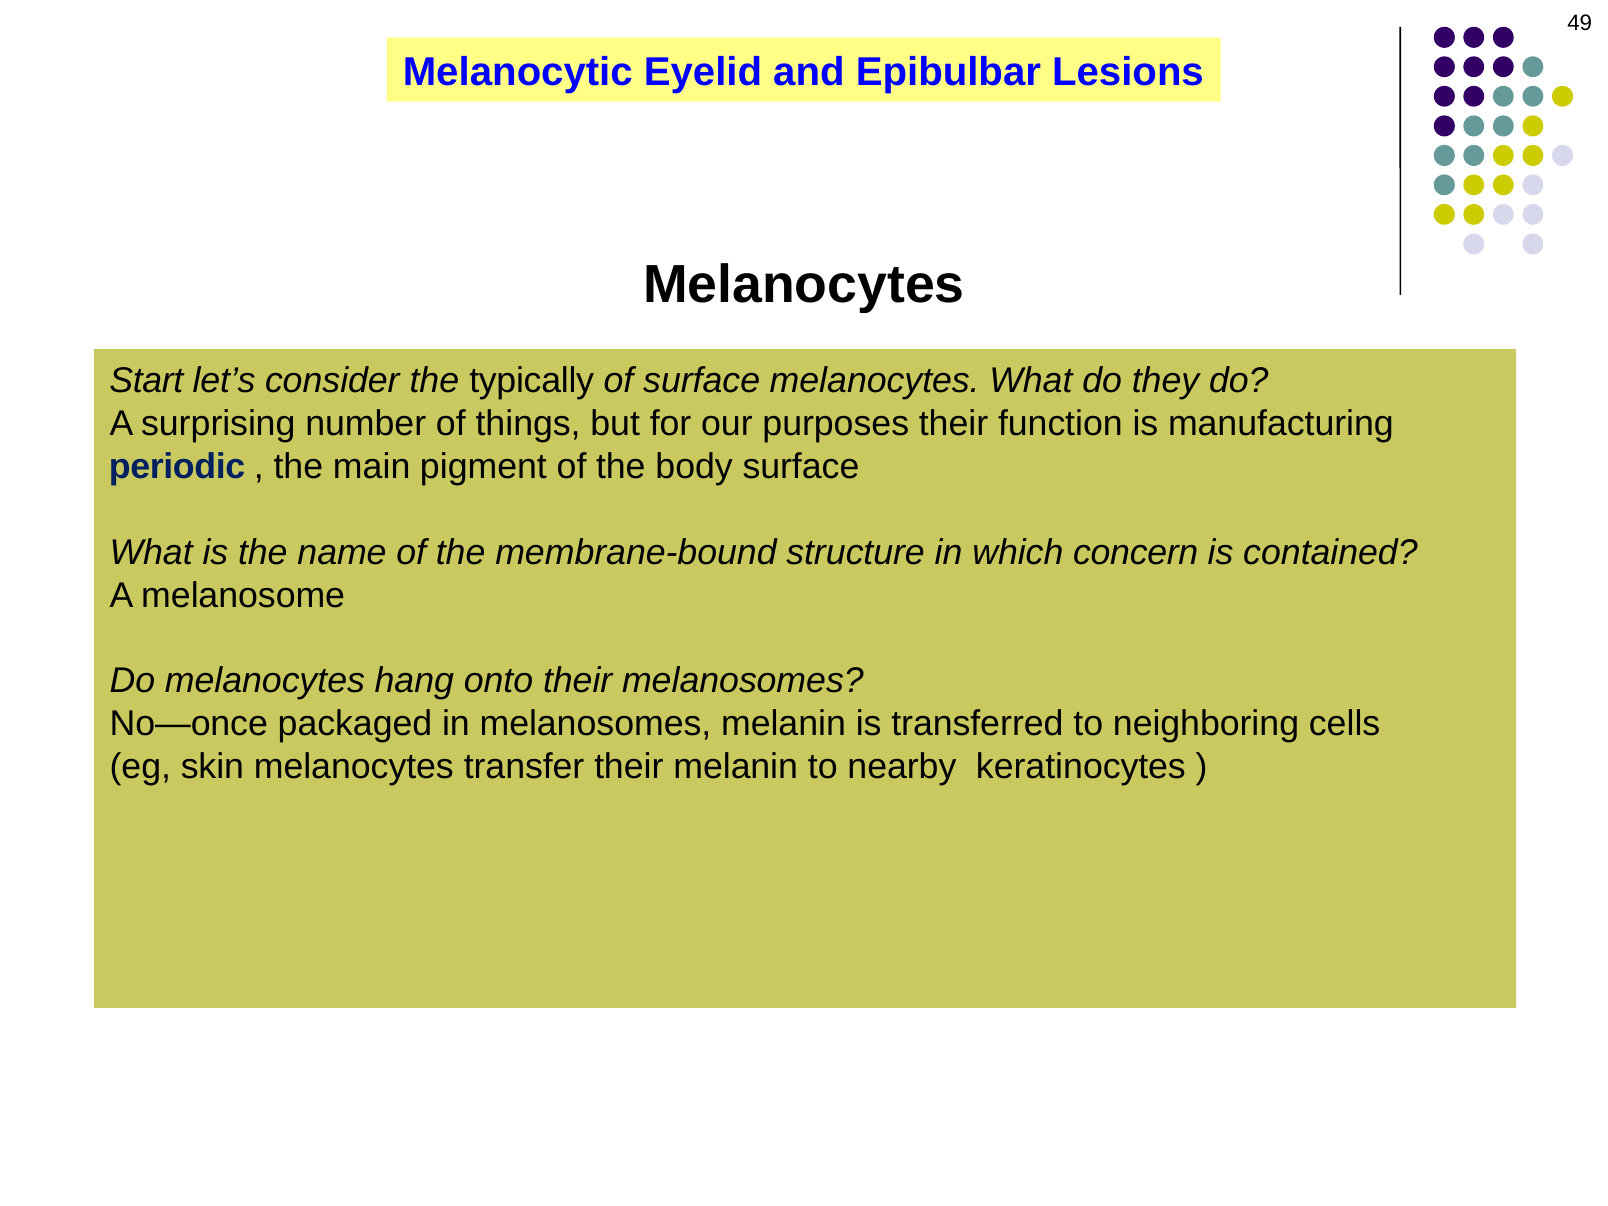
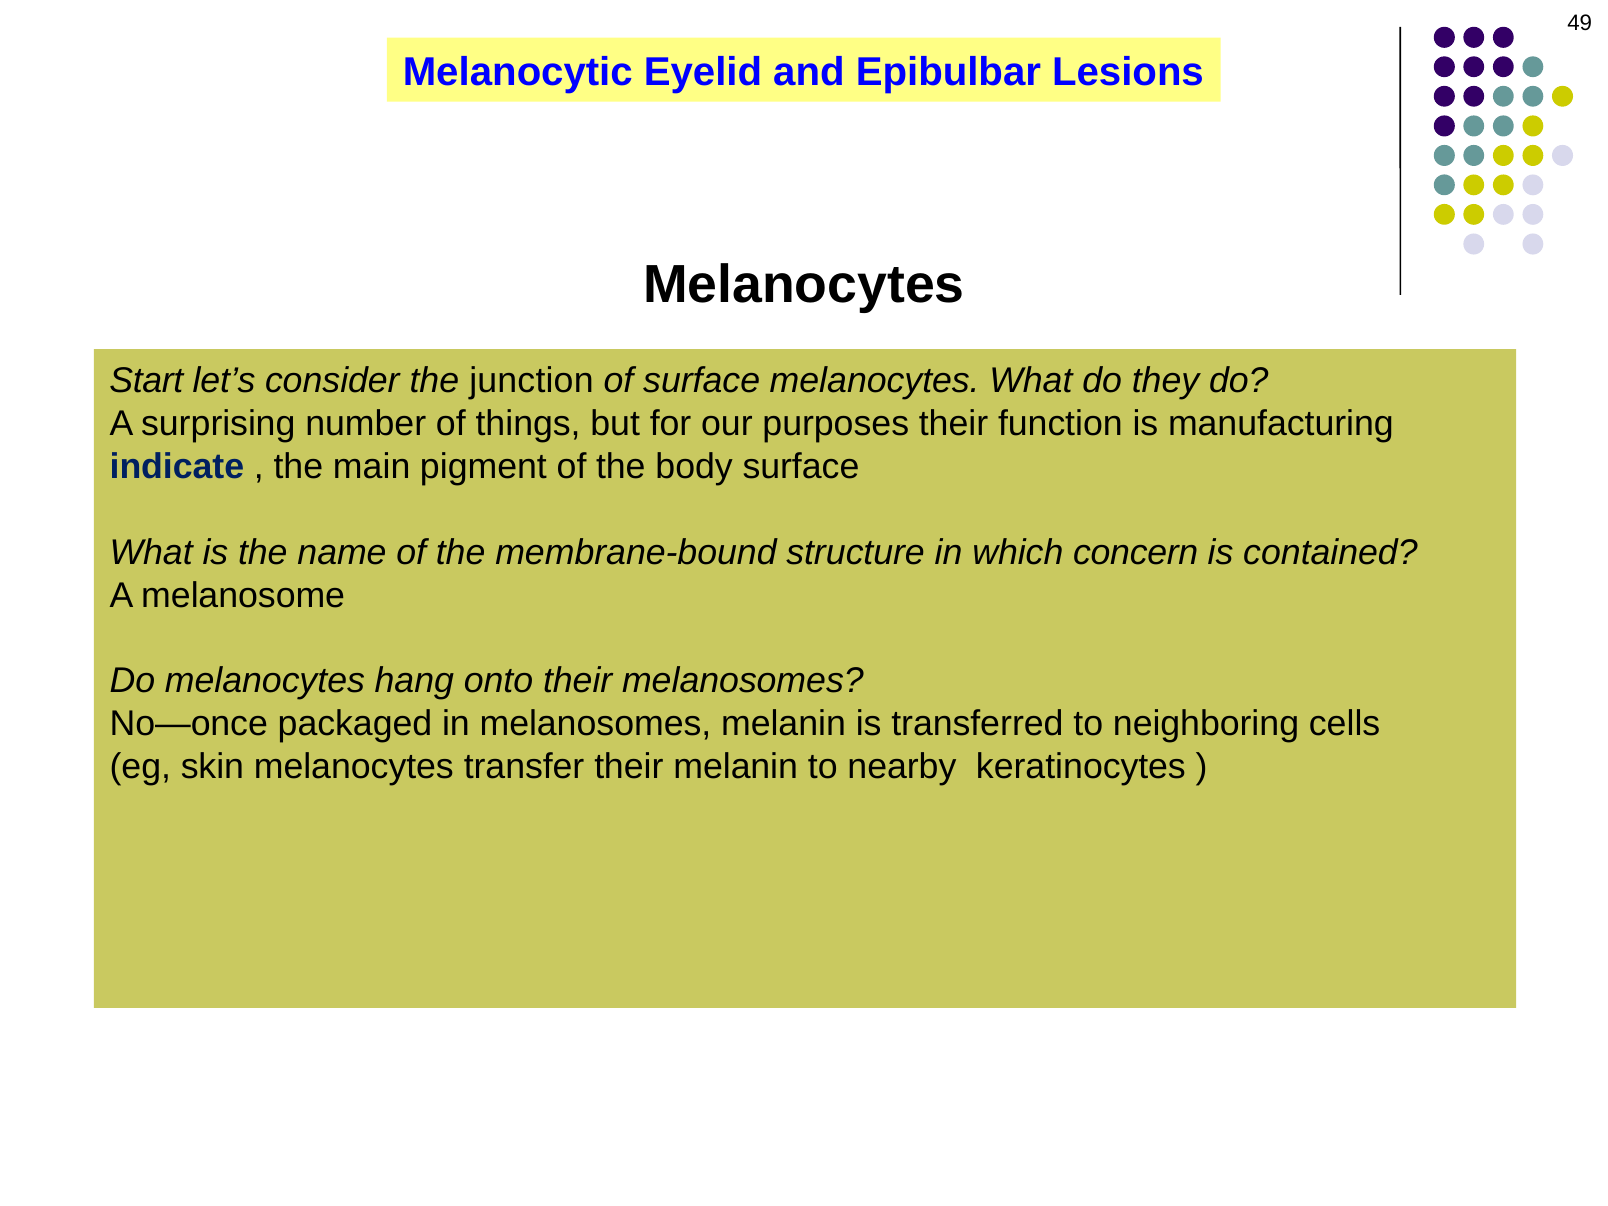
typically: typically -> junction
periodic: periodic -> indicate
